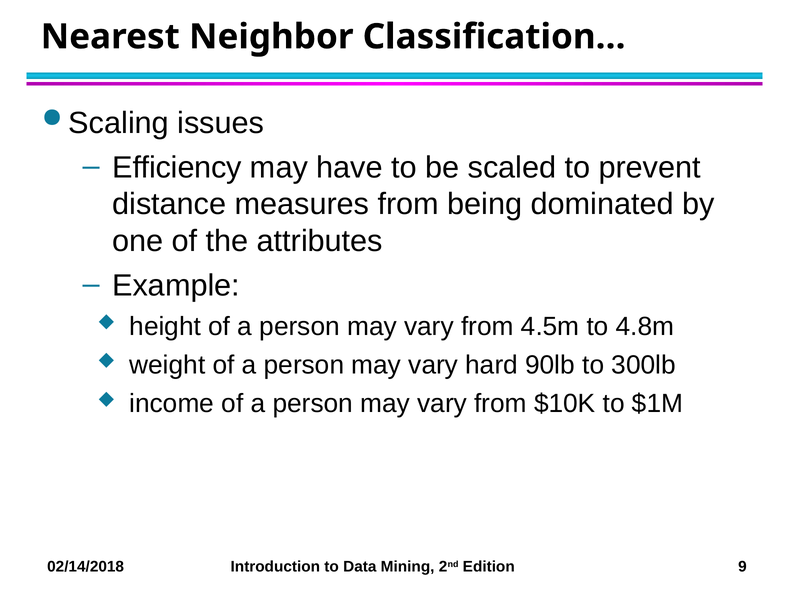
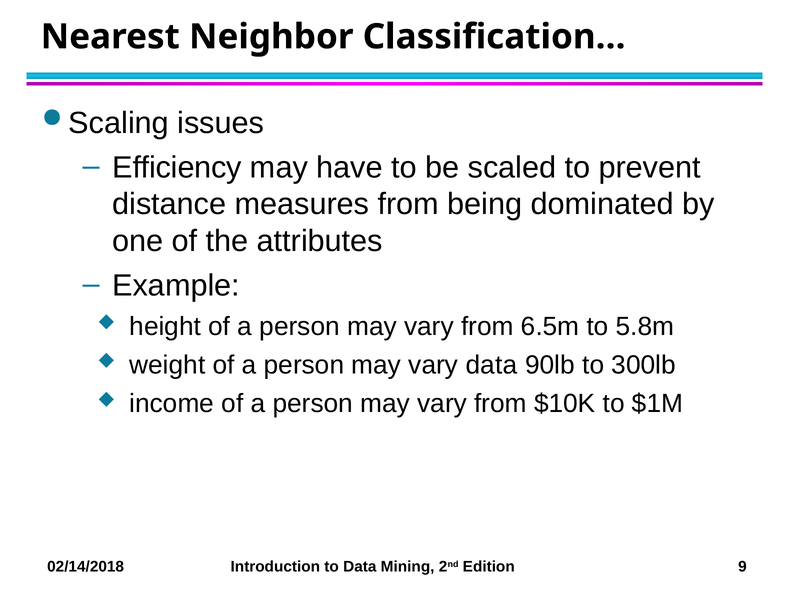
4.5m: 4.5m -> 6.5m
4.8m: 4.8m -> 5.8m
vary hard: hard -> data
